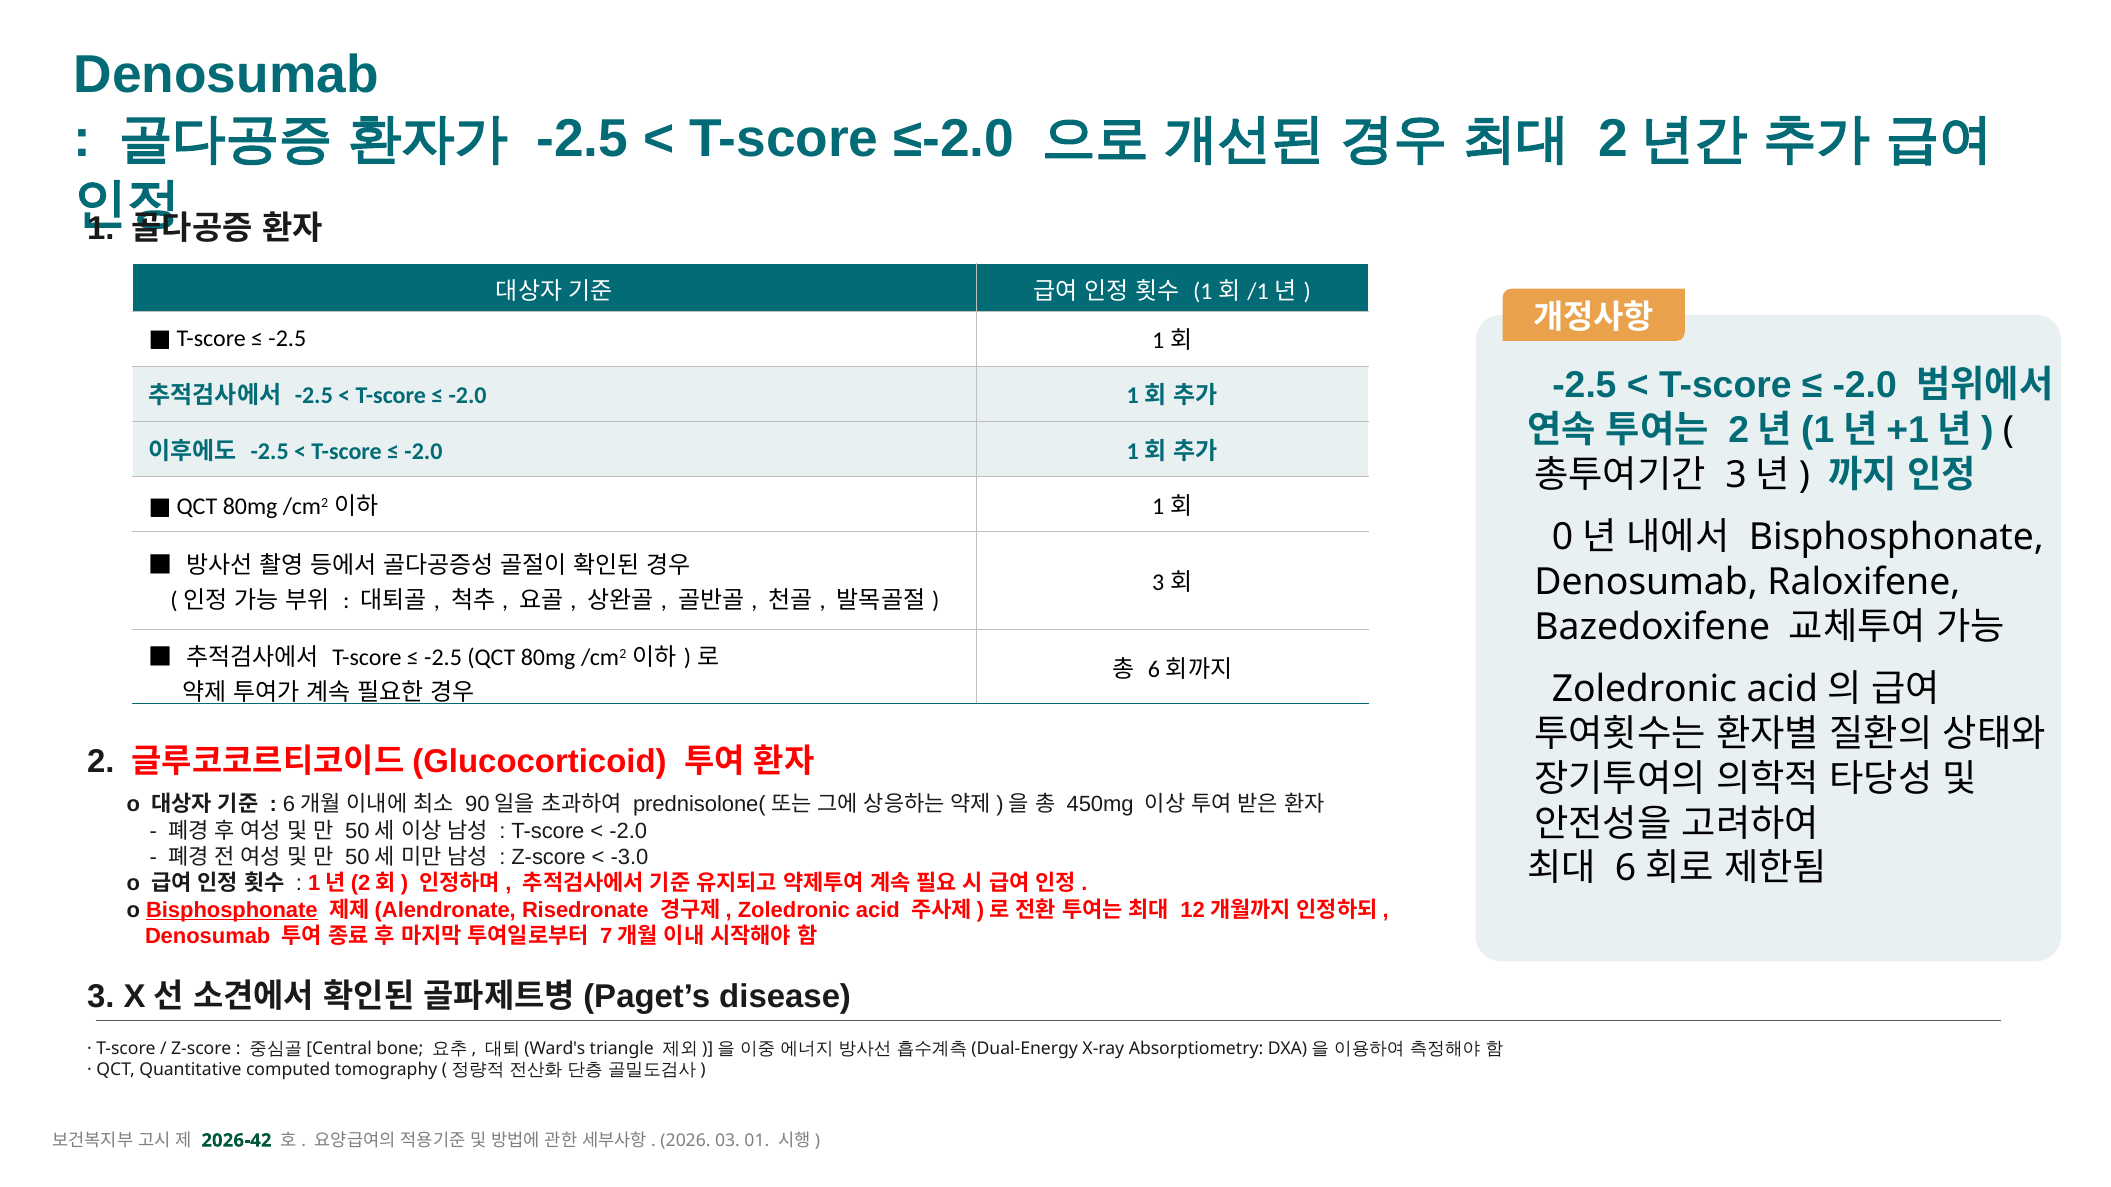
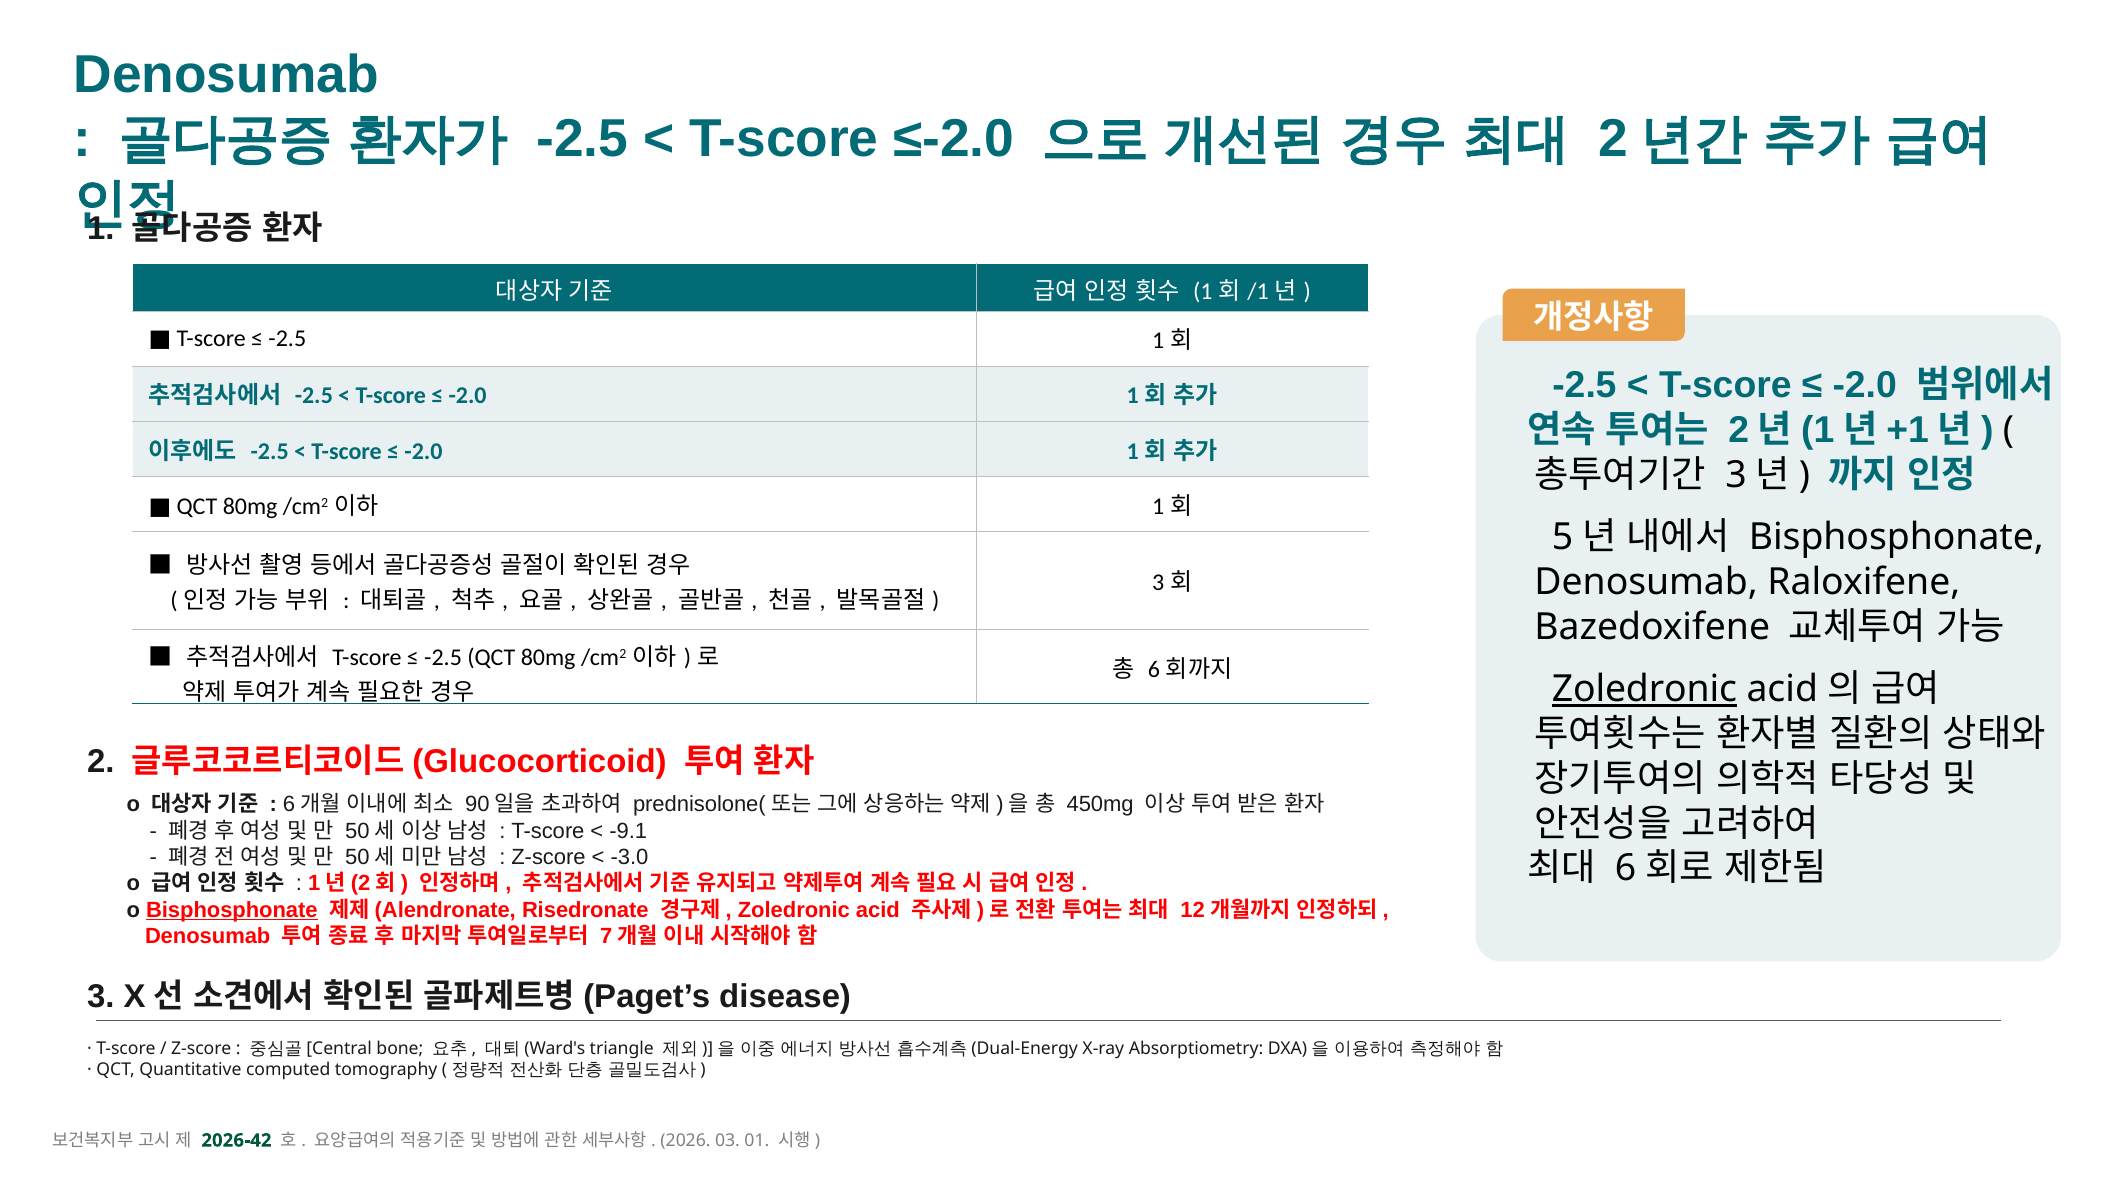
0: 0 -> 5
Zoledronic at (1644, 690) underline: none -> present
-2.0 at (628, 831): -2.0 -> -9.1
